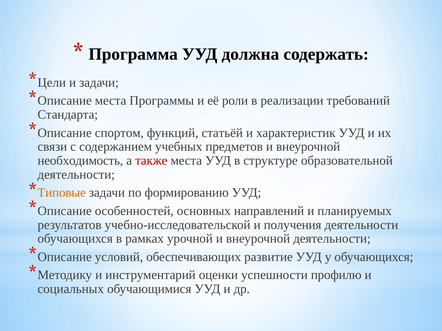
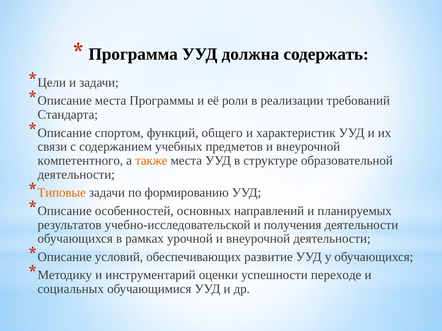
статьёй: статьёй -> общего
необходимость: необходимость -> компетентного
также colour: red -> orange
профилю: профилю -> переходе
